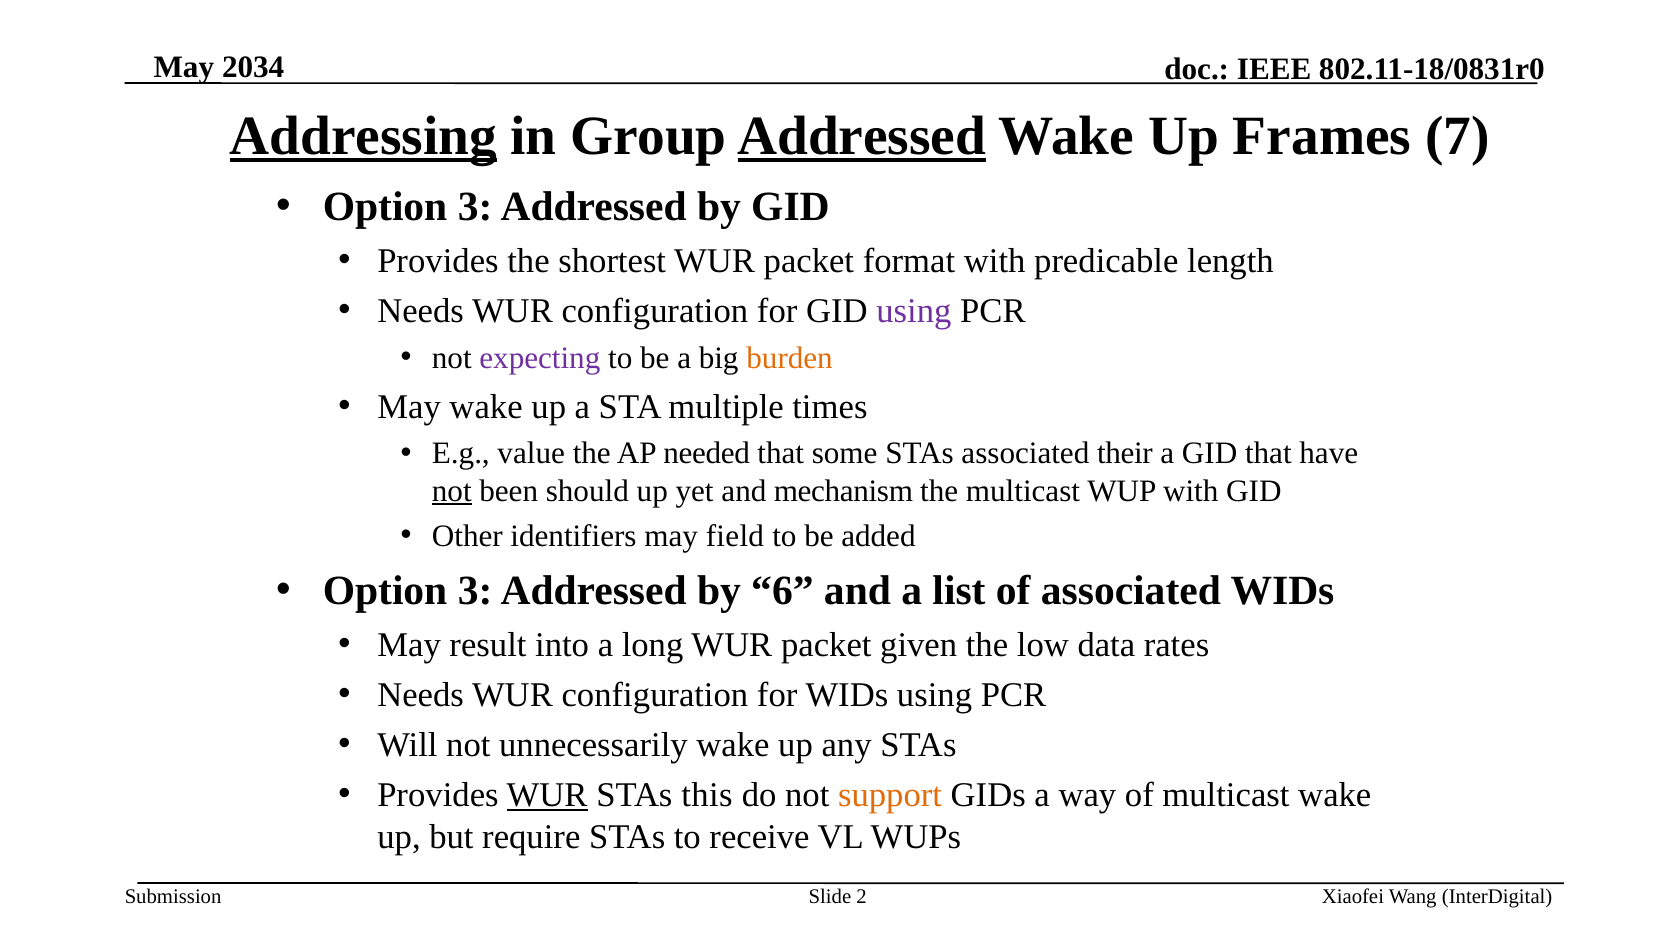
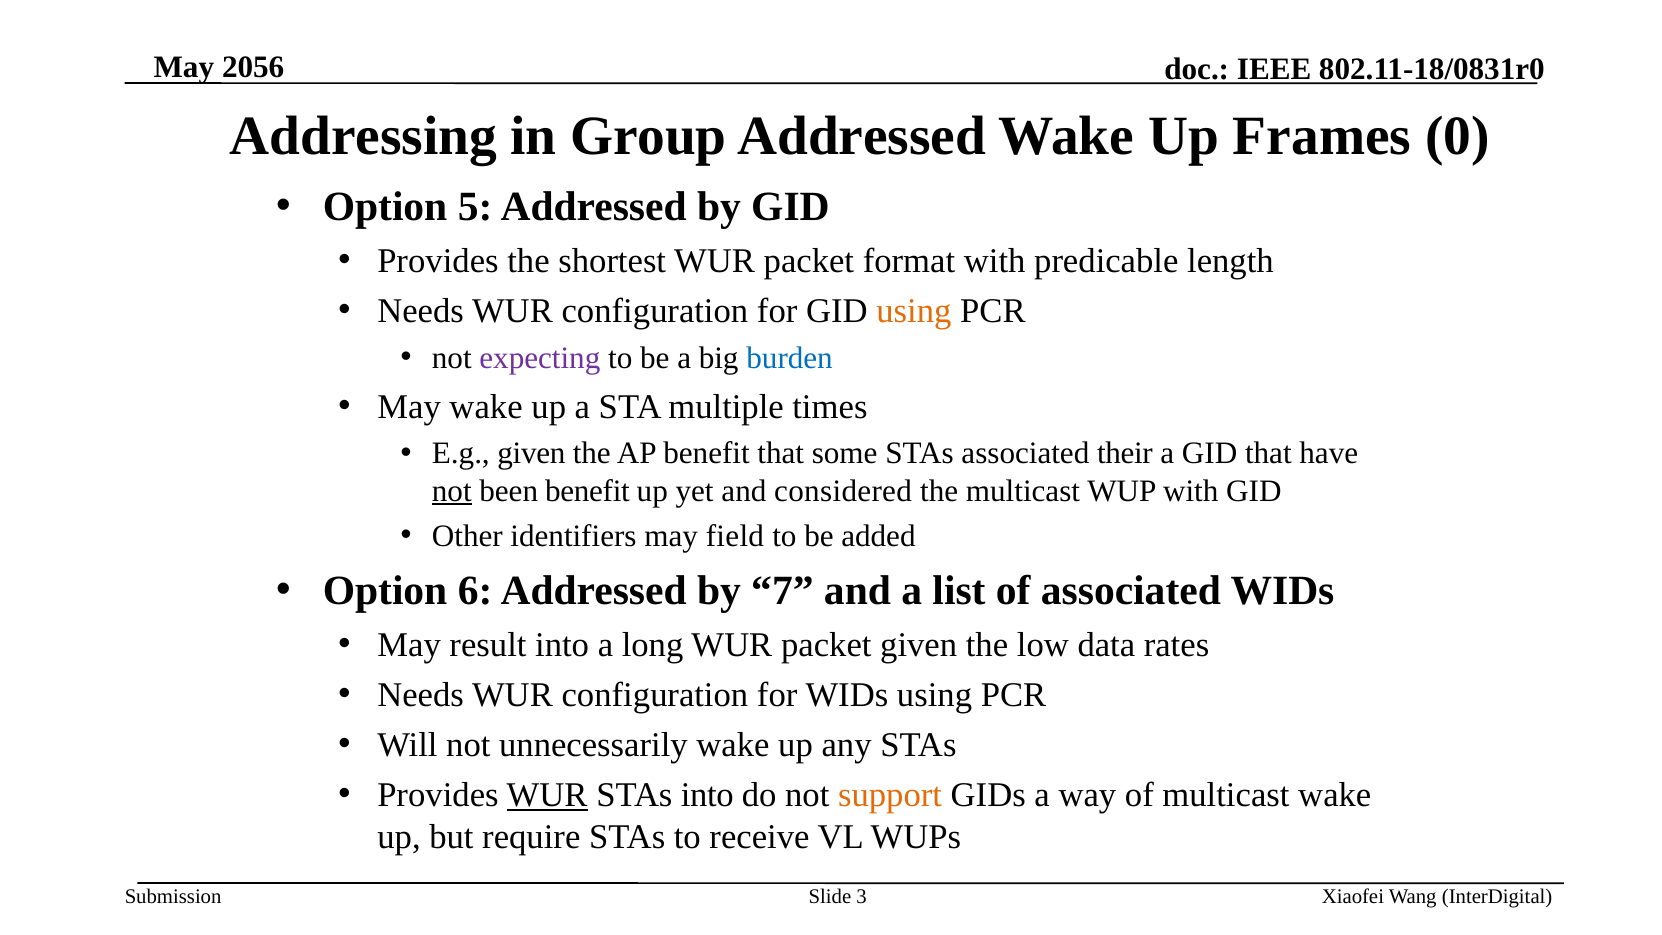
2034: 2034 -> 2056
Addressing underline: present -> none
Addressed at (862, 136) underline: present -> none
7: 7 -> 0
3 at (475, 207): 3 -> 5
using at (914, 311) colour: purple -> orange
burden colour: orange -> blue
E.g value: value -> given
AP needed: needed -> benefit
been should: should -> benefit
mechanism: mechanism -> considered
3 at (475, 591): 3 -> 6
6: 6 -> 7
STAs this: this -> into
2: 2 -> 3
